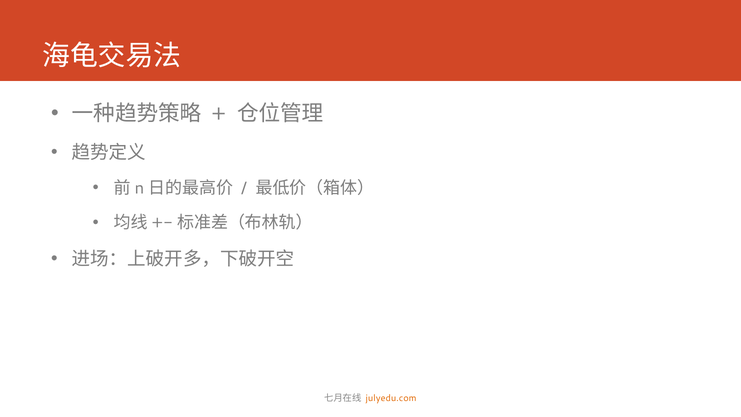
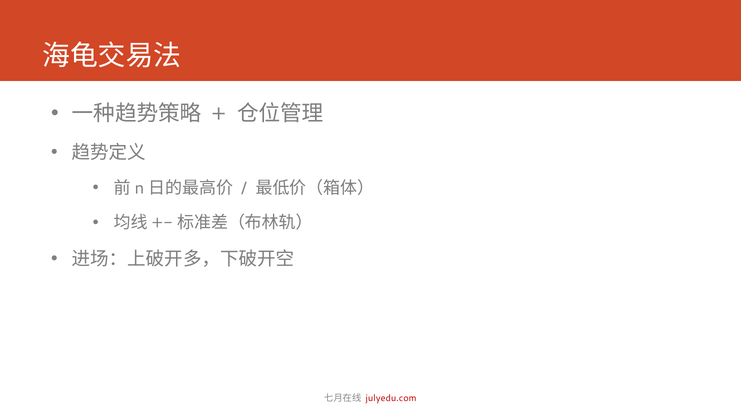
julyedu.com colour: orange -> red
